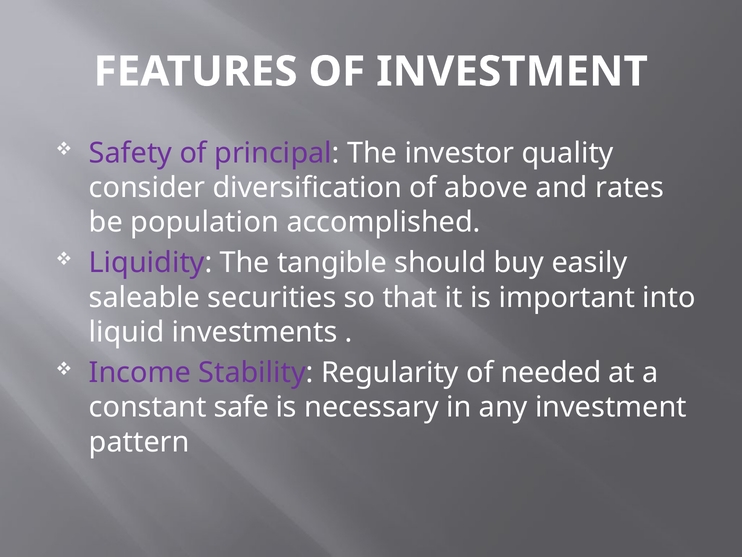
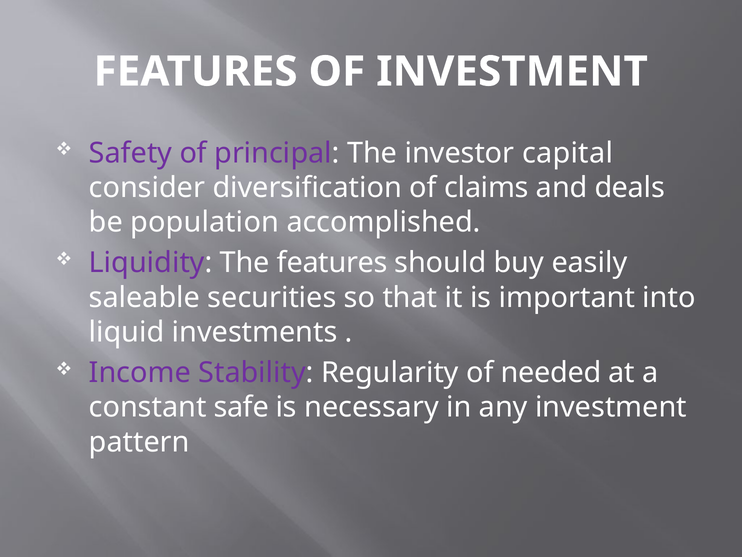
quality: quality -> capital
above: above -> claims
rates: rates -> deals
The tangible: tangible -> features
